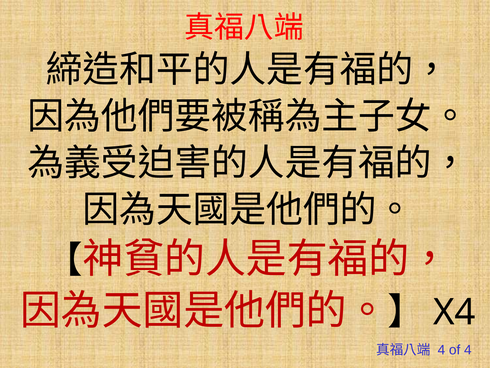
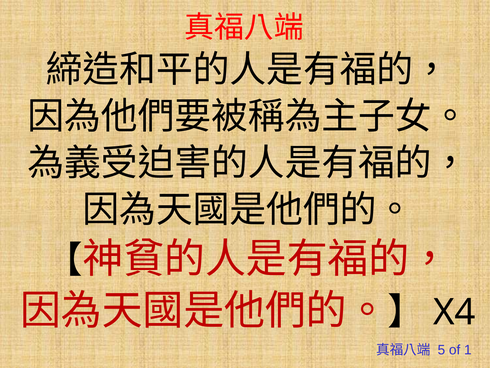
4 at (441, 350): 4 -> 5
of 4: 4 -> 1
